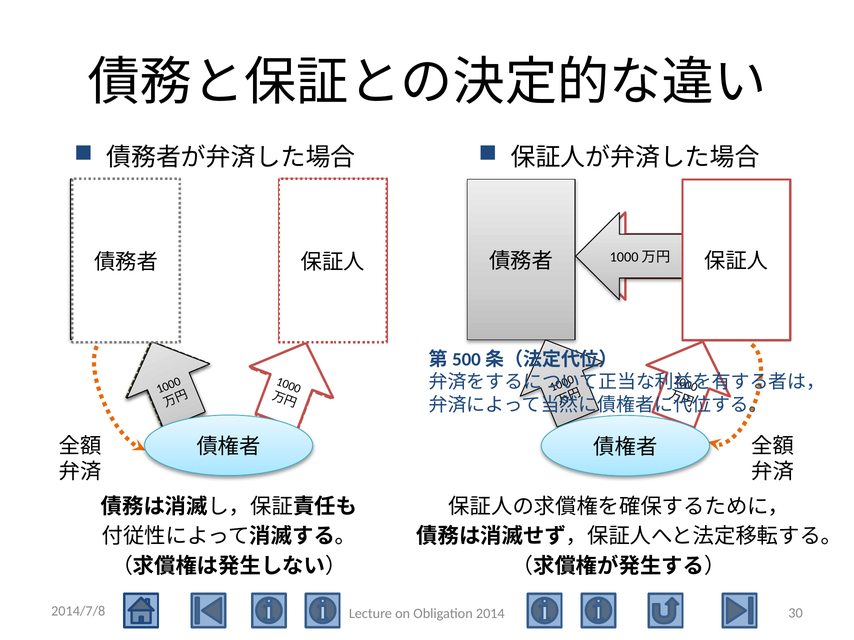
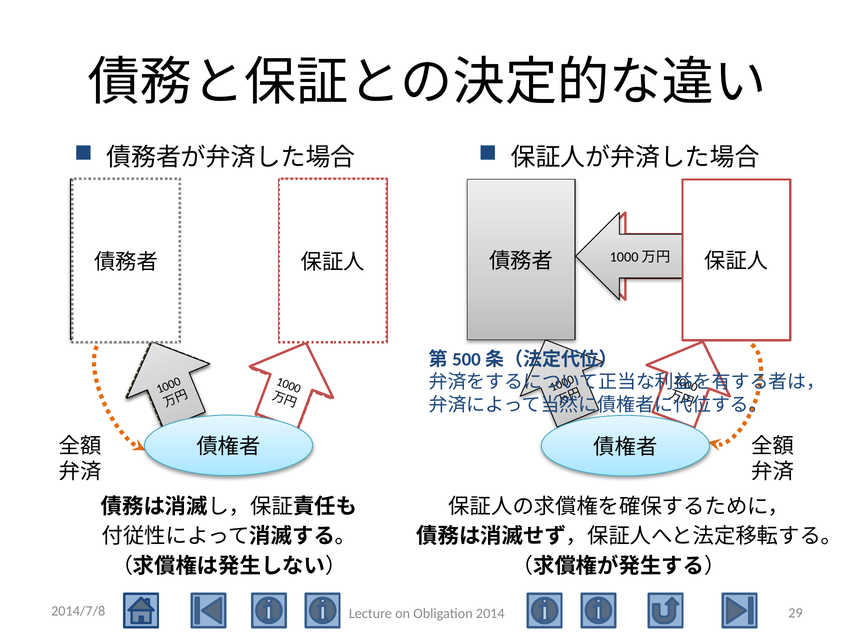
30: 30 -> 29
